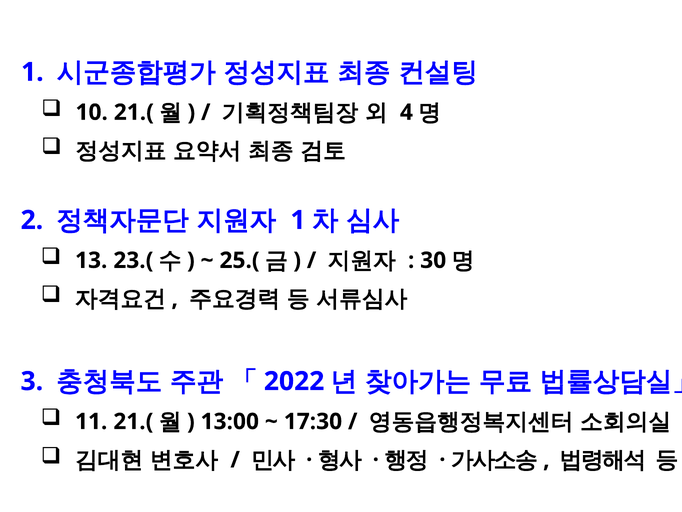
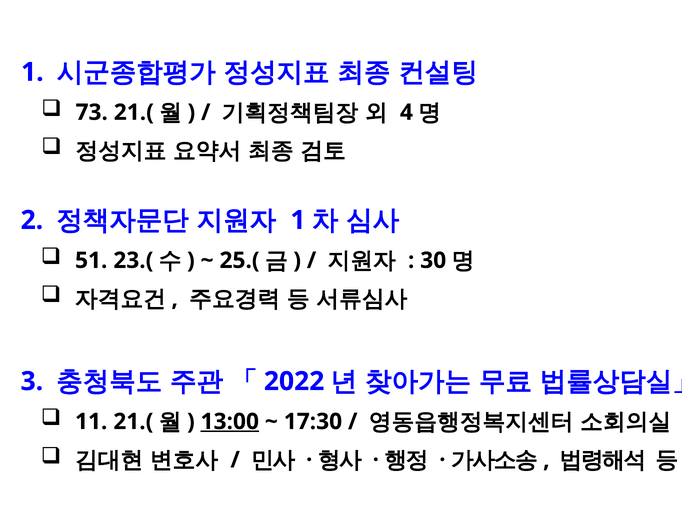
10: 10 -> 73
13: 13 -> 51
13:00 underline: none -> present
